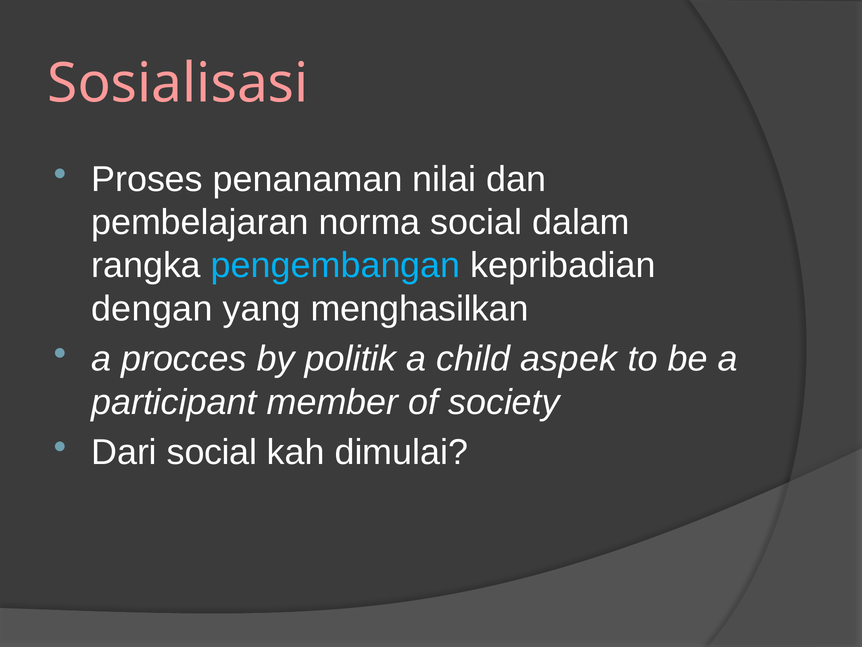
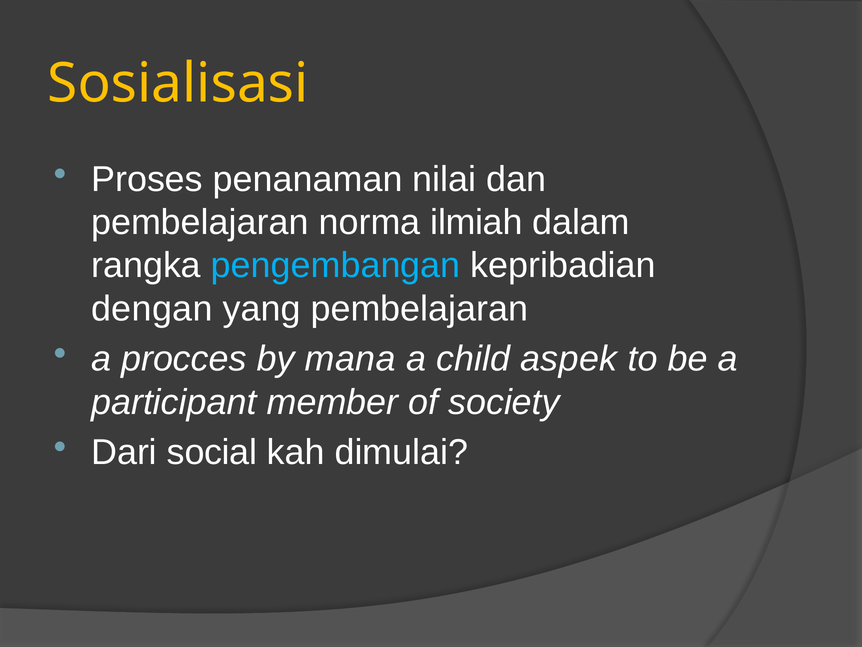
Sosialisasi colour: pink -> yellow
norma social: social -> ilmiah
yang menghasilkan: menghasilkan -> pembelajaran
politik: politik -> mana
